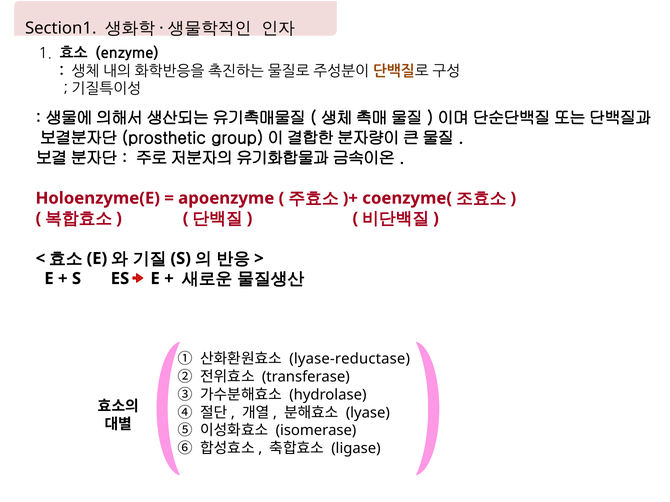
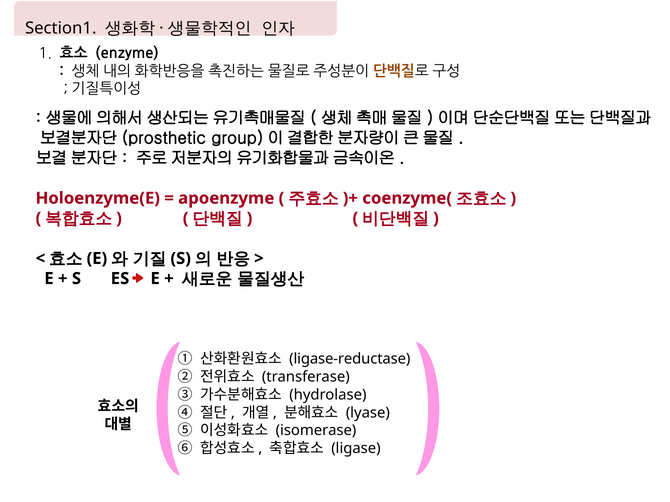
lyase-reductase: lyase-reductase -> ligase-reductase
